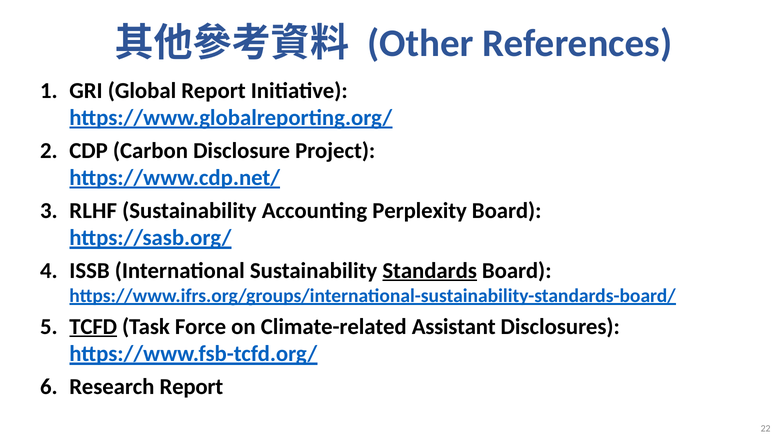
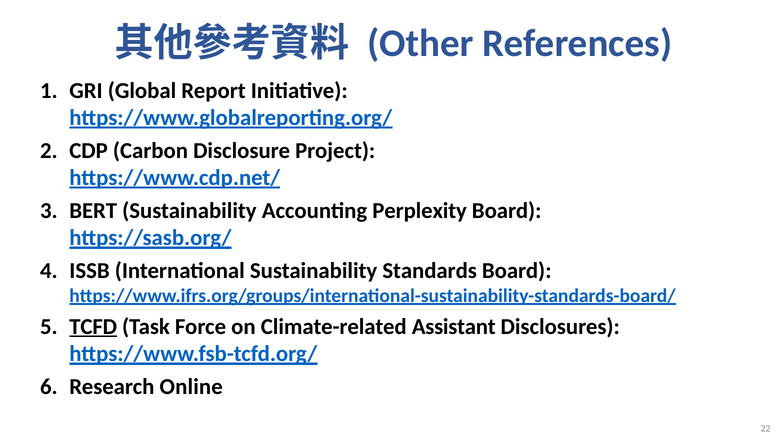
RLHF: RLHF -> BERT
Standards underline: present -> none
Research Report: Report -> Online
